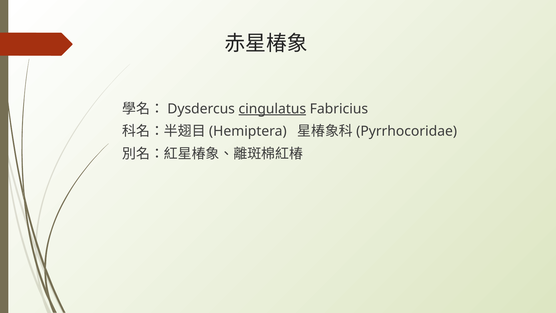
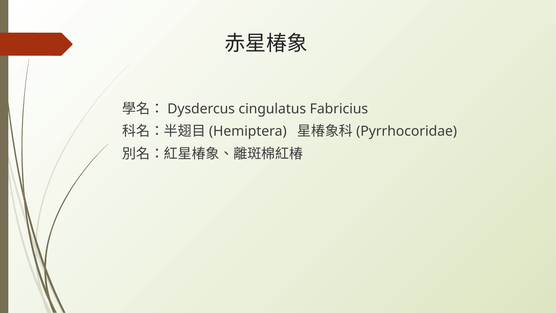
cingulatus underline: present -> none
